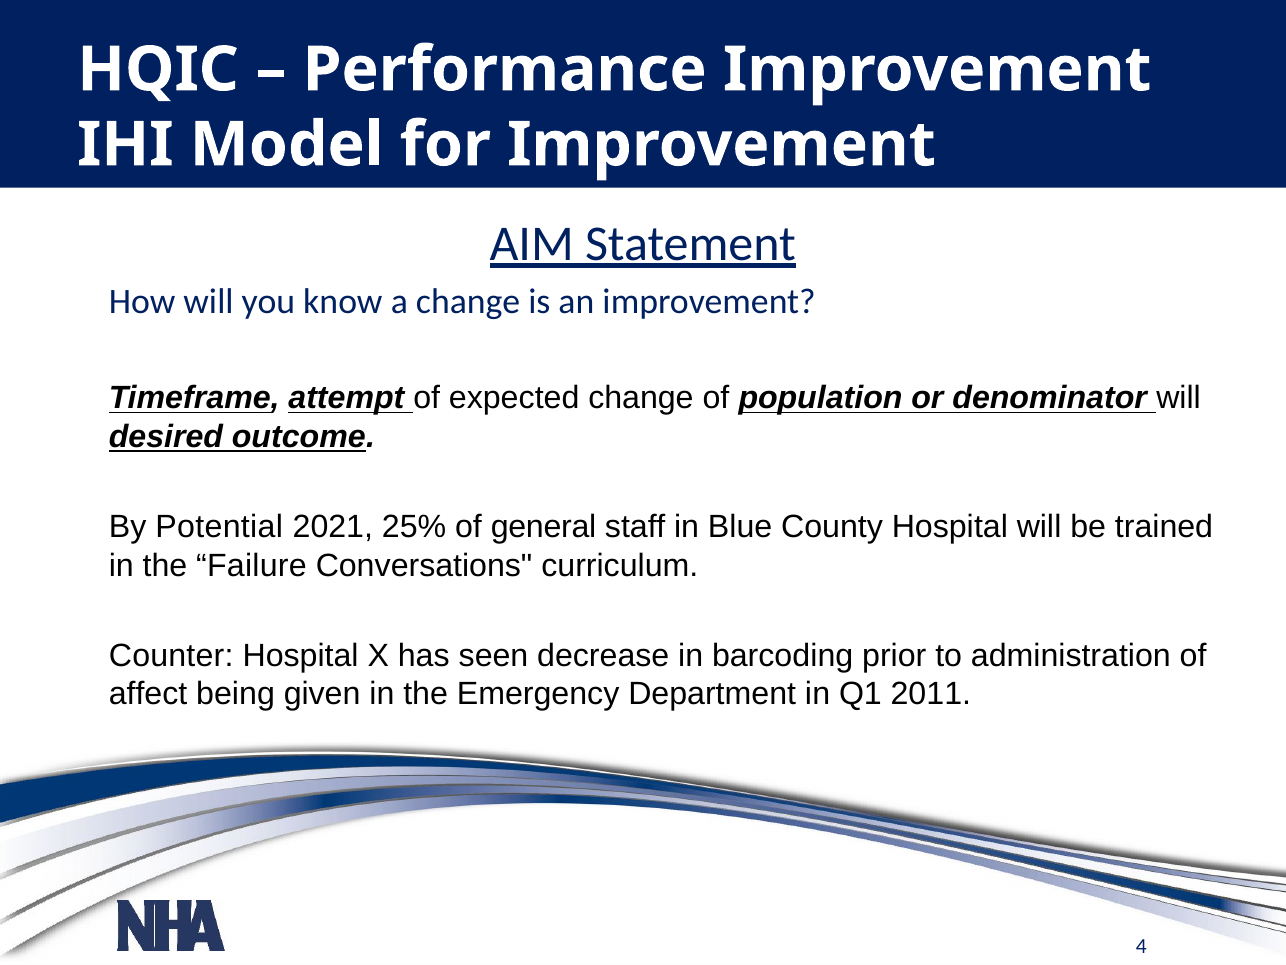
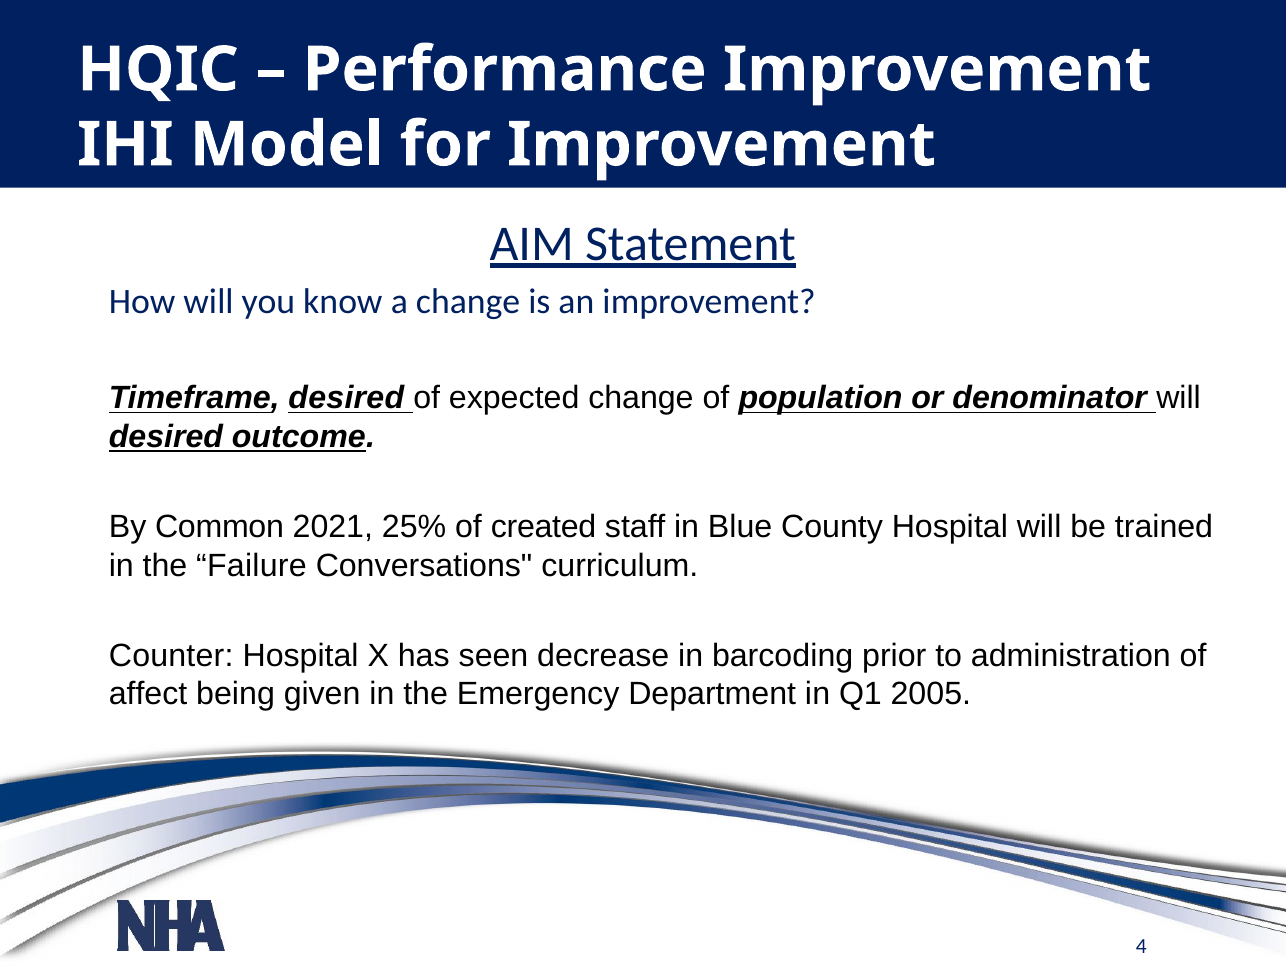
Timeframe attempt: attempt -> desired
Potential: Potential -> Common
general: general -> created
2011: 2011 -> 2005
